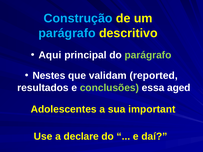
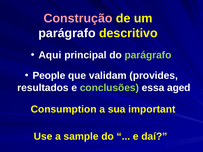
Construção colour: light blue -> pink
parágrafo at (67, 33) colour: light blue -> white
Nestes: Nestes -> People
reported: reported -> provides
Adolescentes: Adolescentes -> Consumption
declare: declare -> sample
